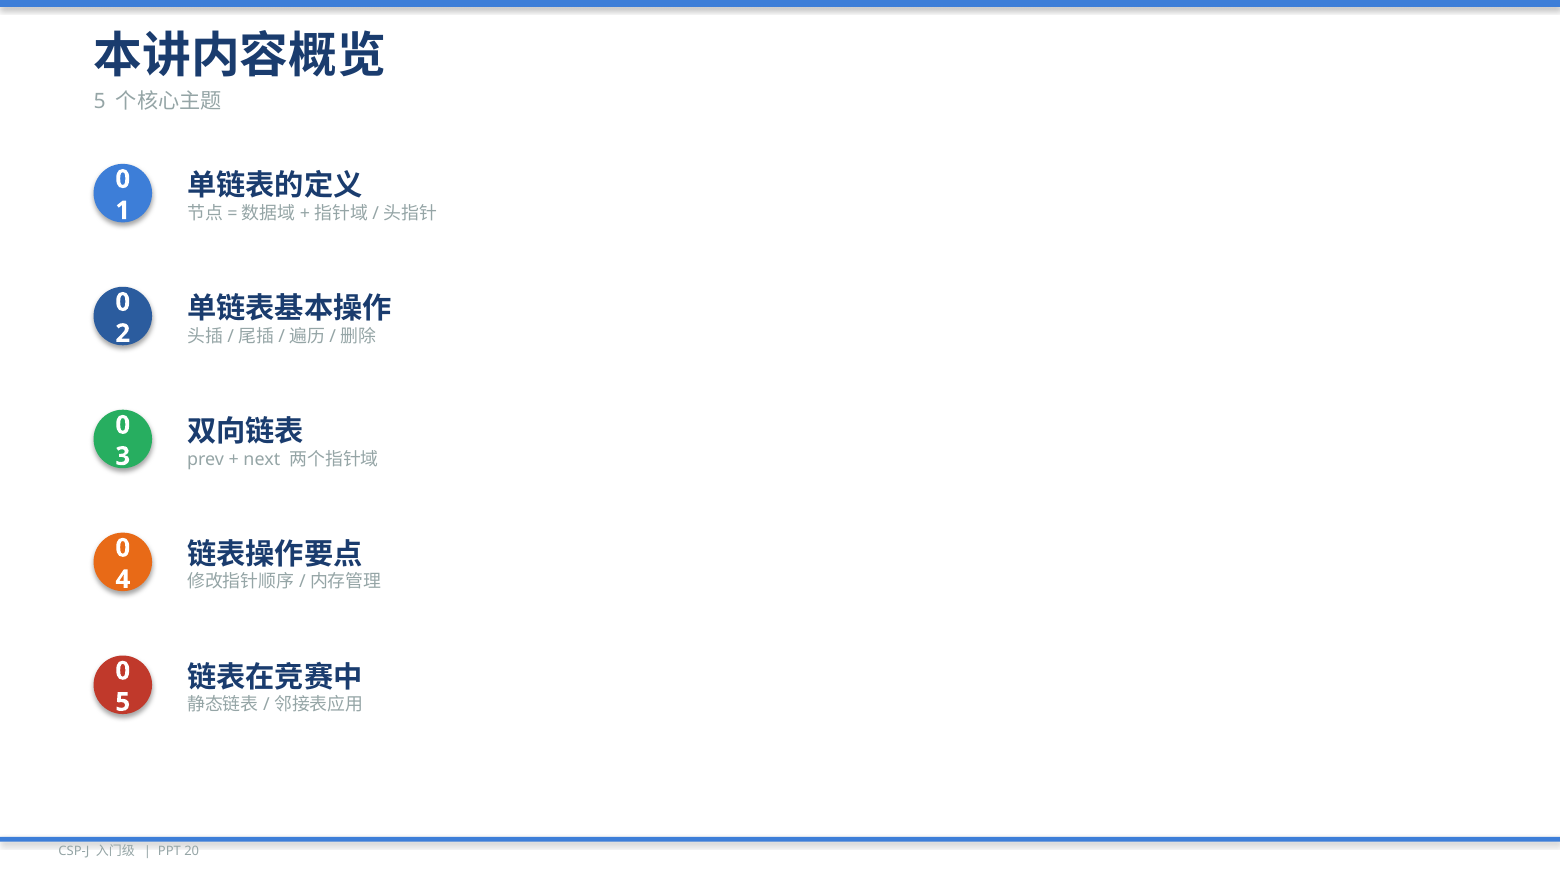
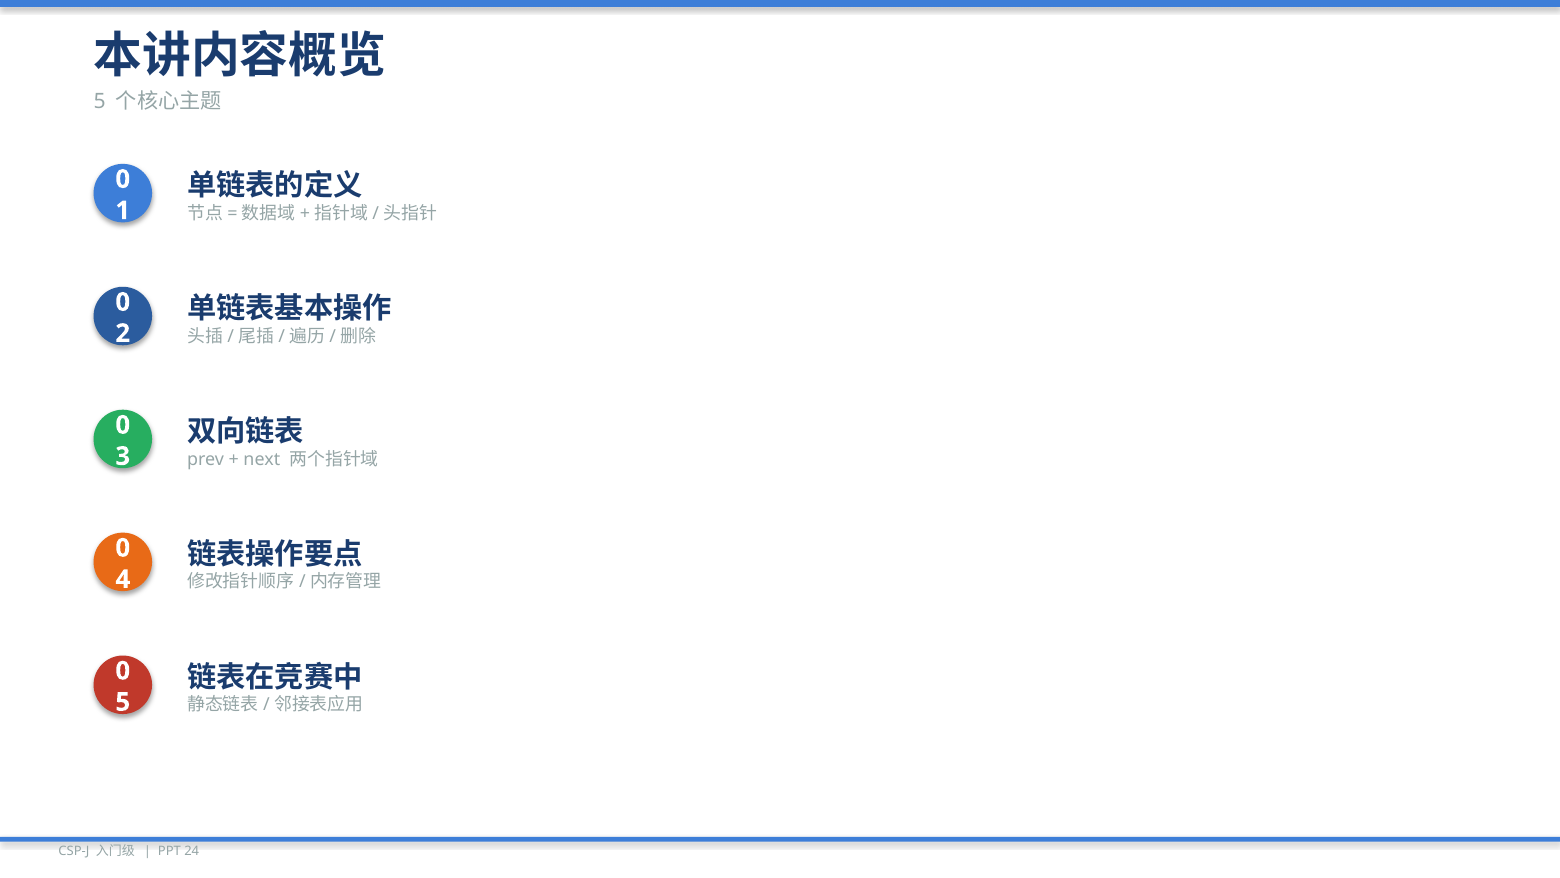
20: 20 -> 24
